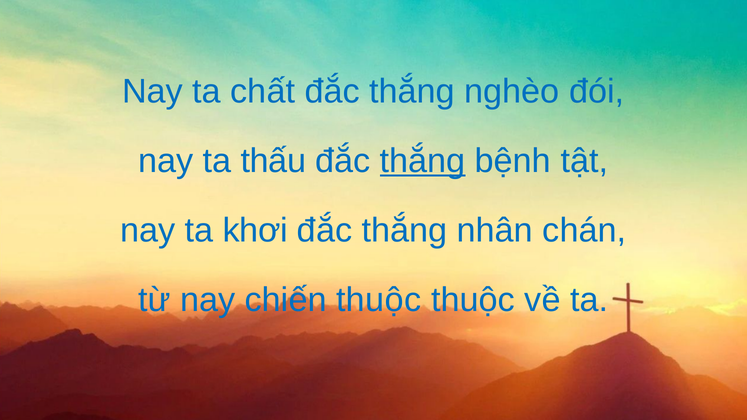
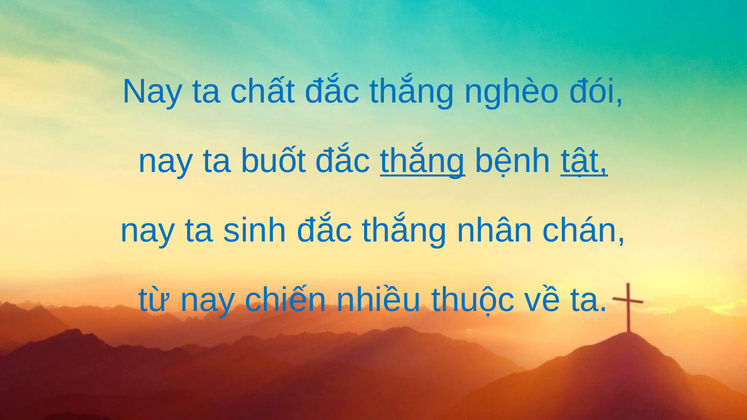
thấu: thấu -> buốt
tật underline: none -> present
khơi: khơi -> sinh
chiến thuộc: thuộc -> nhiều
